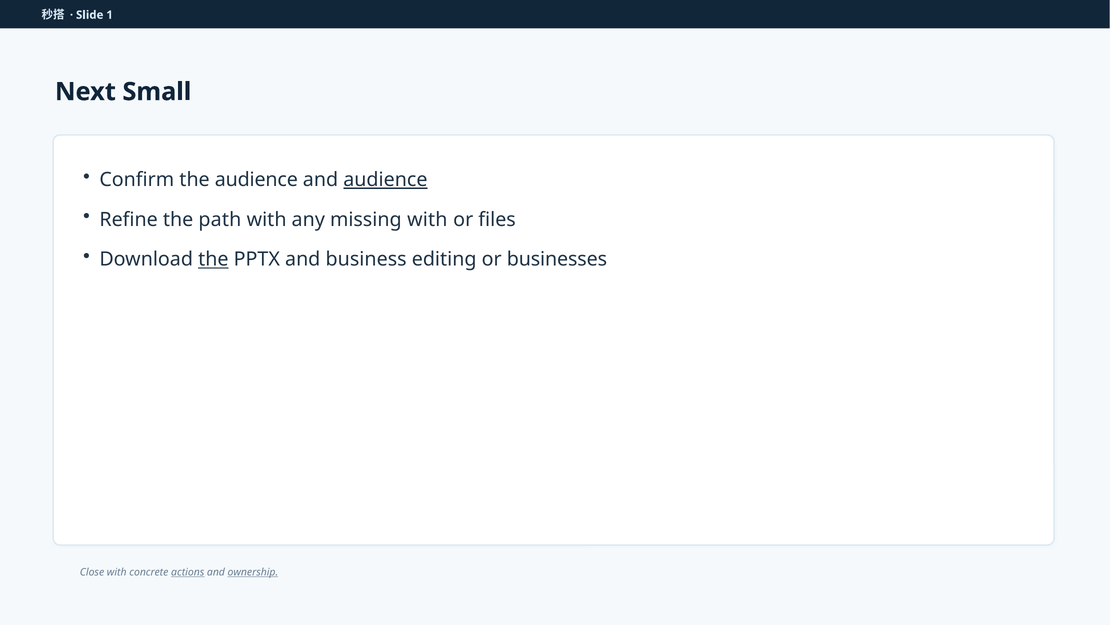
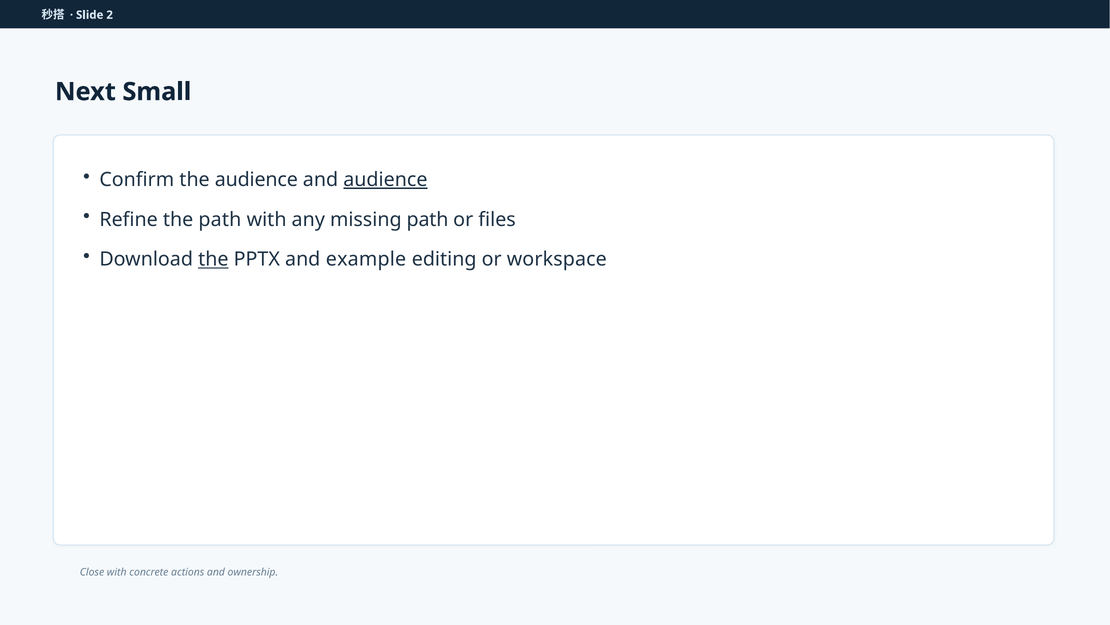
1: 1 -> 2
missing with: with -> path
business: business -> example
businesses: businesses -> workspace
actions underline: present -> none
ownership underline: present -> none
